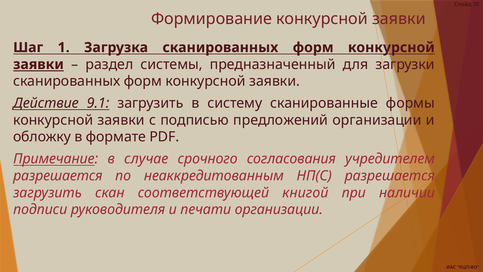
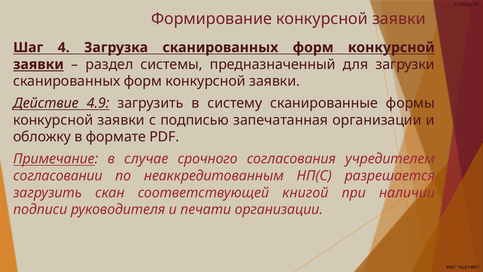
1: 1 -> 4
9.1: 9.1 -> 4.9
предложений: предложений -> запечатанная
разрешается at (58, 176): разрешается -> согласовании
